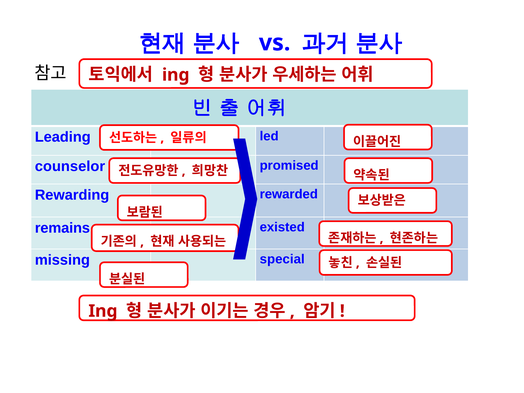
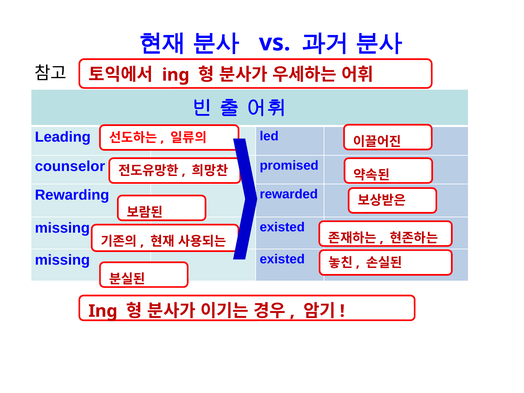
remains at (62, 228): remains -> missing
special at (282, 259): special -> existed
